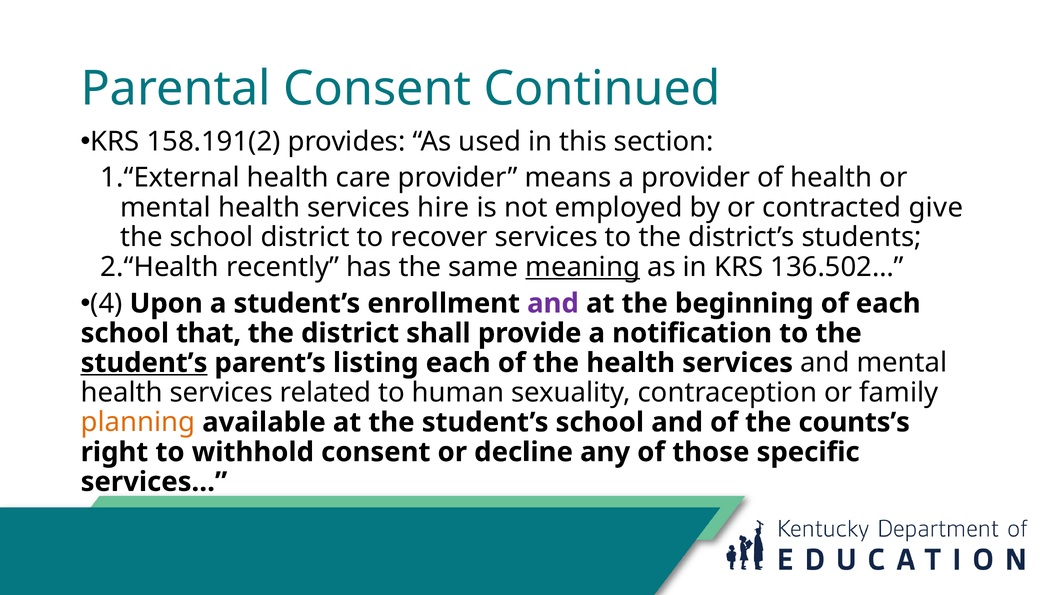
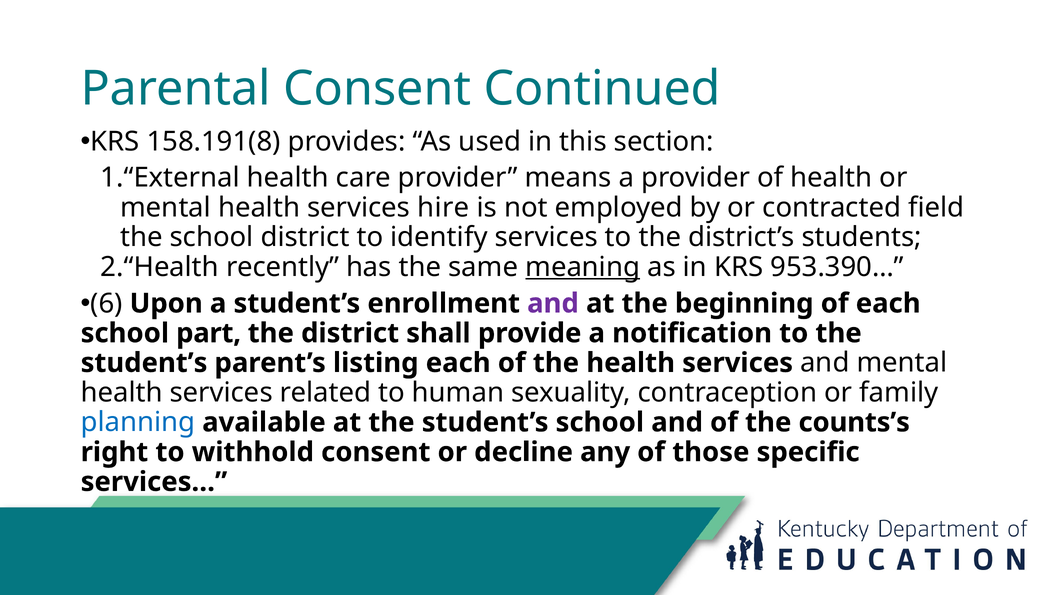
158.191(2: 158.191(2 -> 158.191(8
give: give -> field
recover: recover -> identify
136.502…: 136.502… -> 953.390…
4: 4 -> 6
that: that -> part
student’s at (144, 363) underline: present -> none
planning colour: orange -> blue
